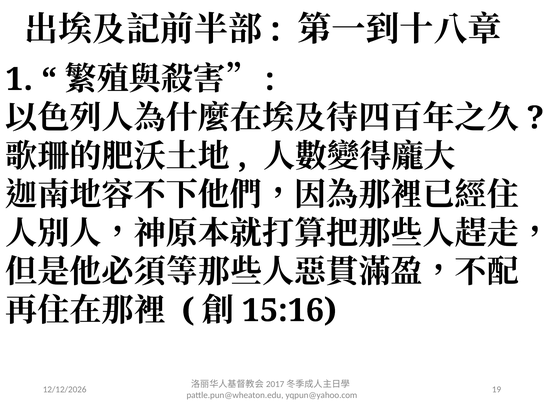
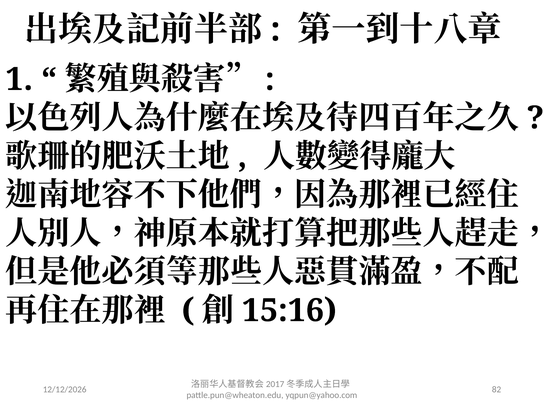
19: 19 -> 82
